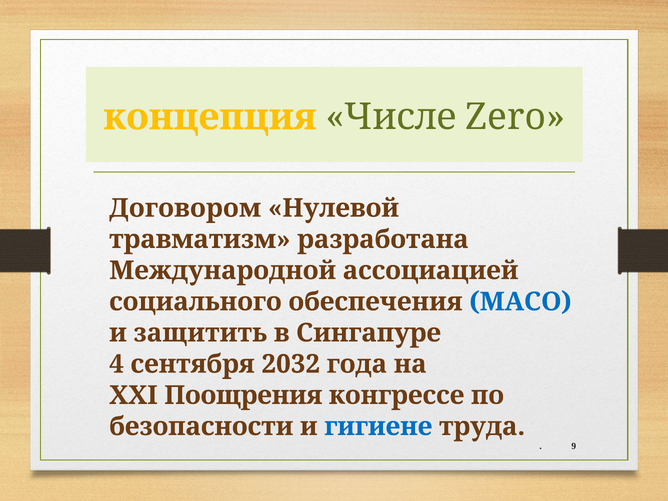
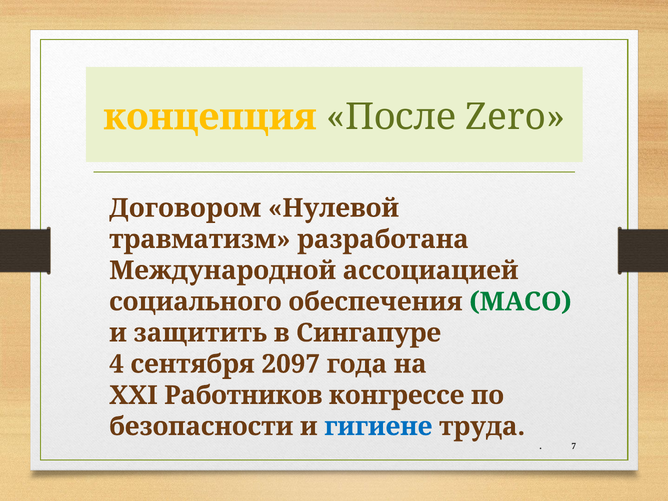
Числе: Числе -> После
МАСО colour: blue -> green
2032: 2032 -> 2097
Поощрения: Поощрения -> Работников
9: 9 -> 7
